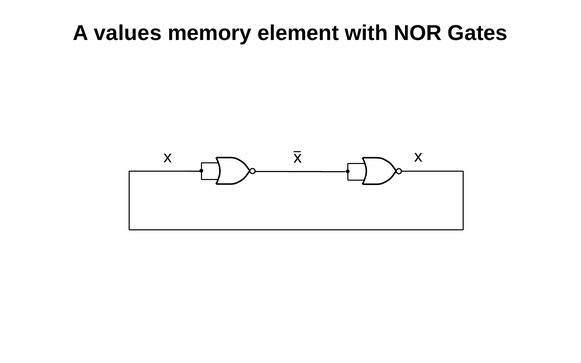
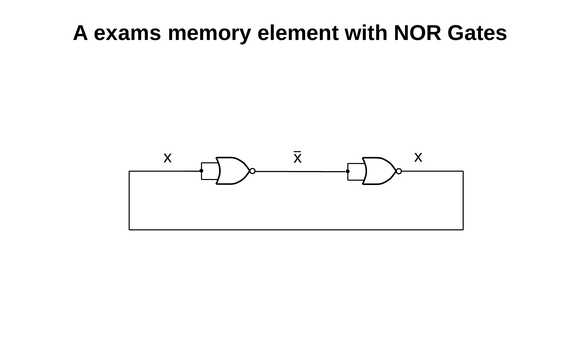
values: values -> exams
